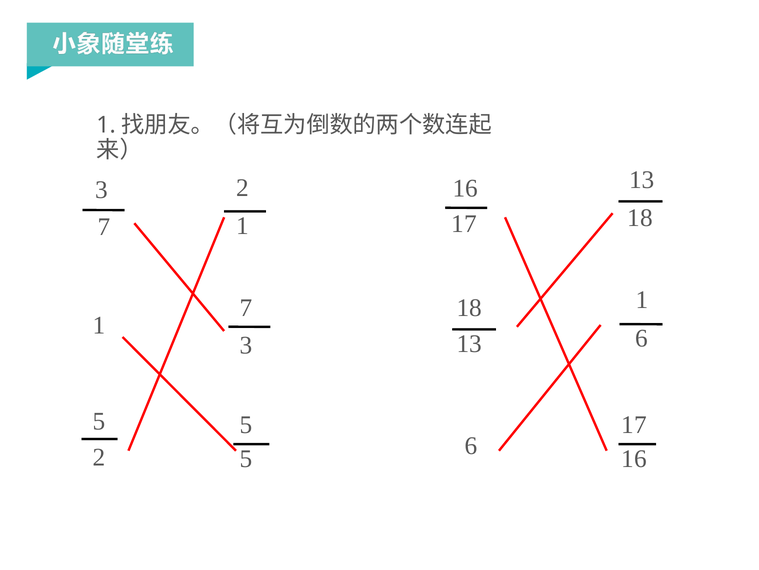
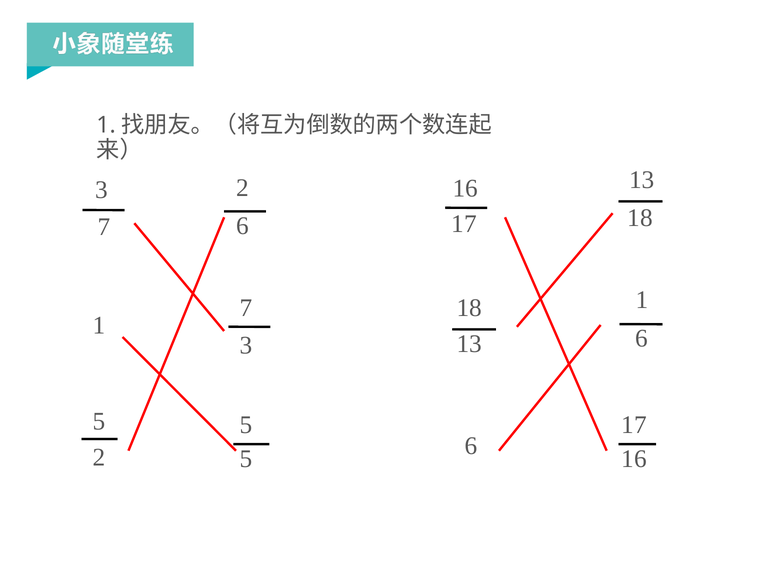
7 1: 1 -> 6
